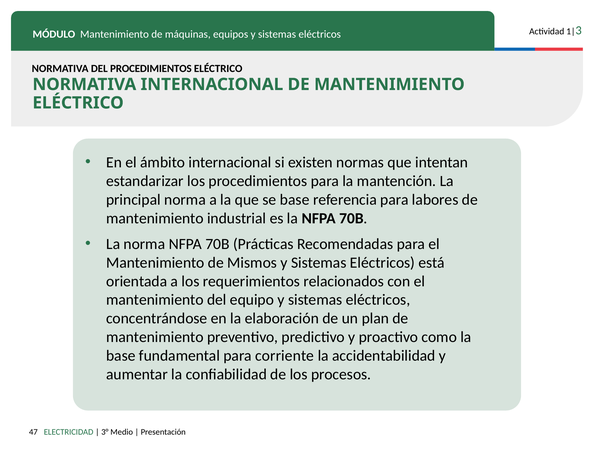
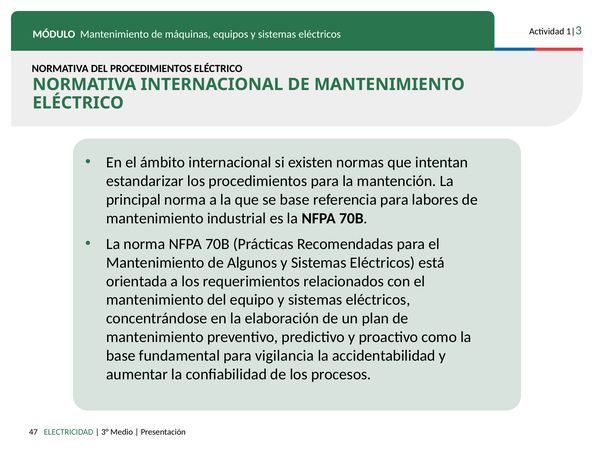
Mismos: Mismos -> Algunos
corriente: corriente -> vigilancia
